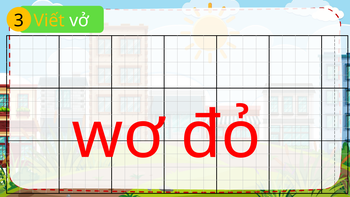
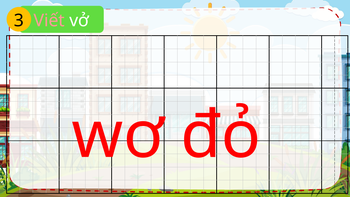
Viết colour: yellow -> pink
